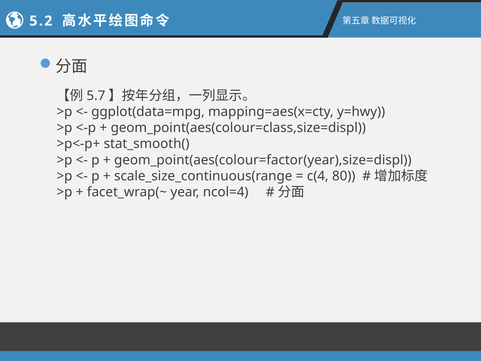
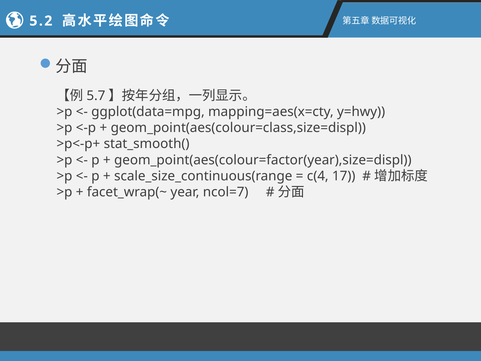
80: 80 -> 17
ncol=4: ncol=4 -> ncol=7
